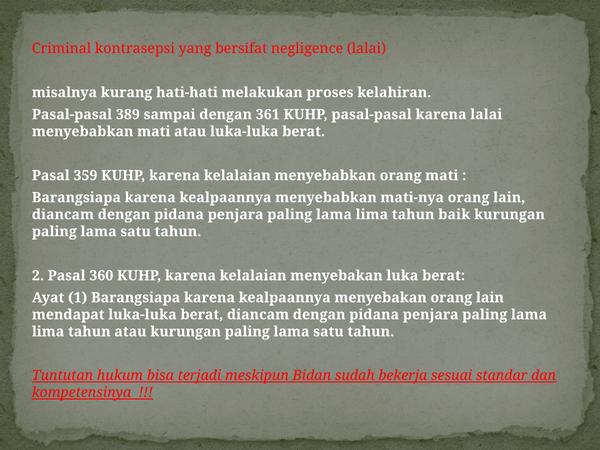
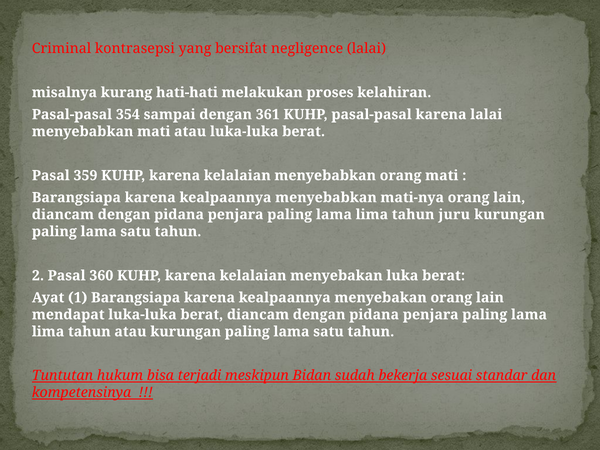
389: 389 -> 354
baik: baik -> juru
